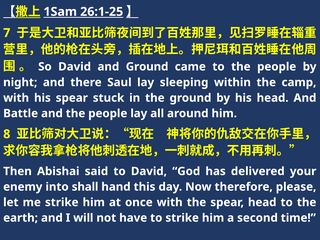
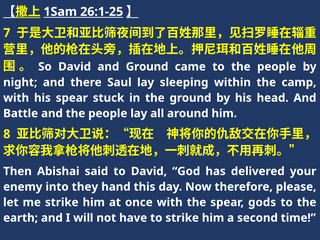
shall: shall -> they
spear head: head -> gods
